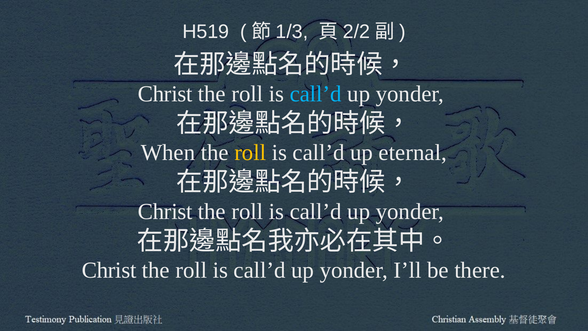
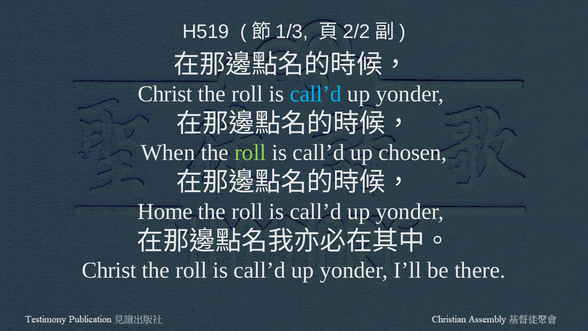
roll at (250, 153) colour: yellow -> light green
eternal: eternal -> chosen
Christ at (165, 211): Christ -> Home
